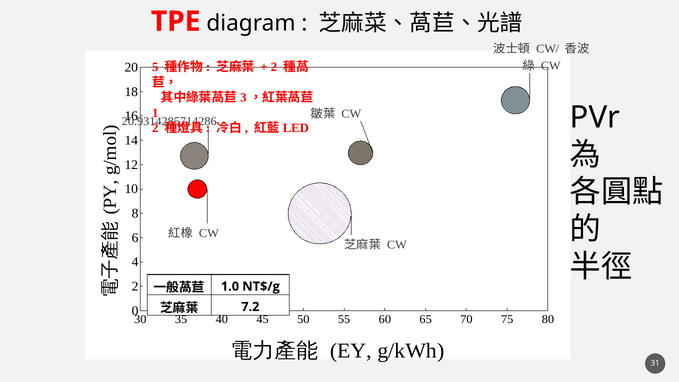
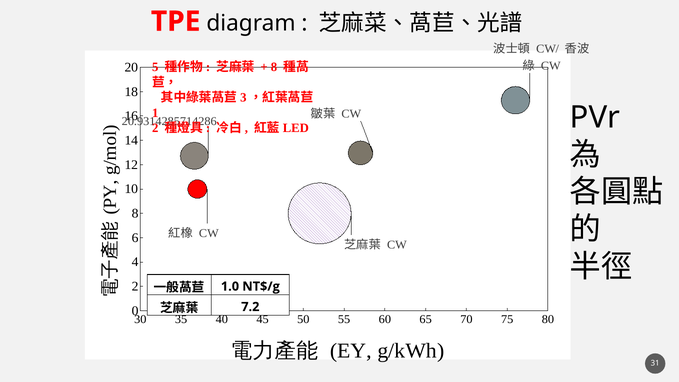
2 at (274, 67): 2 -> 8
